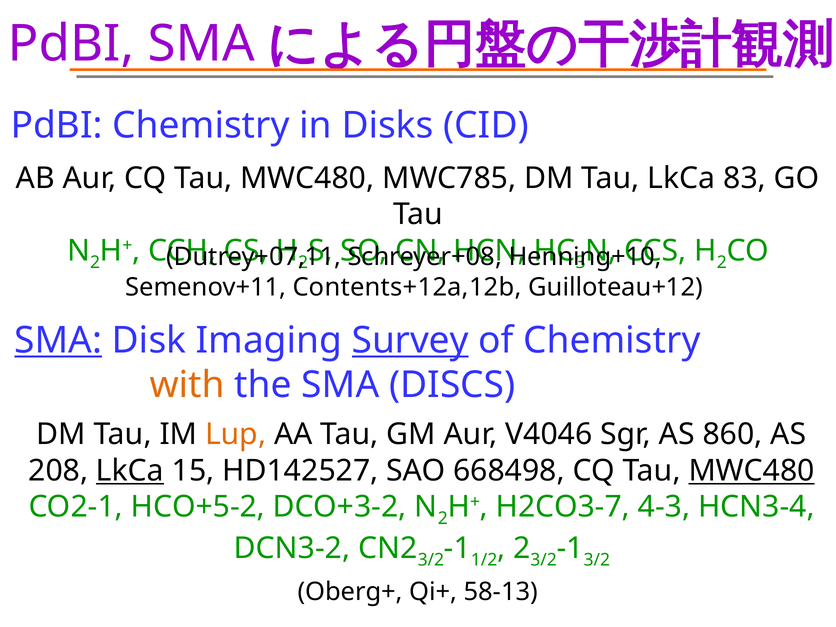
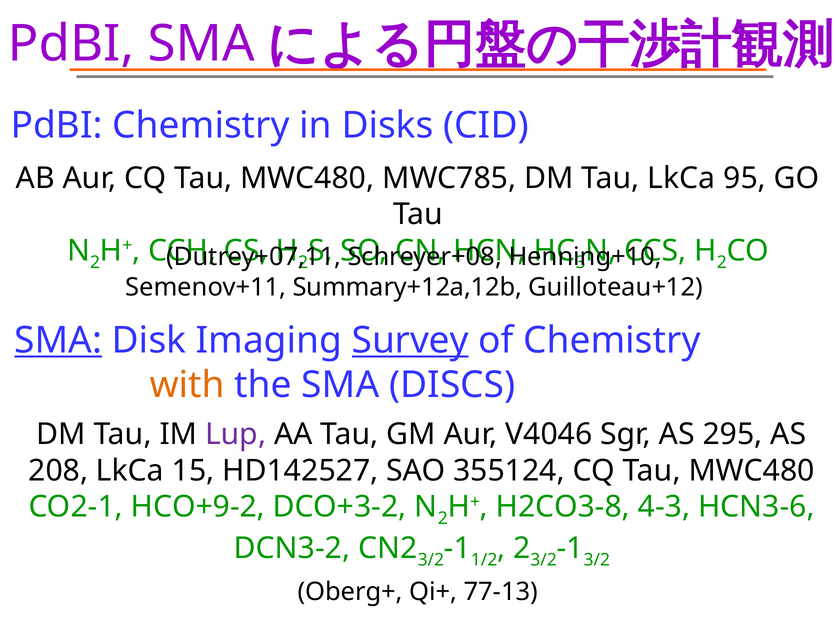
83: 83 -> 95
Contents+12a,12b: Contents+12a,12b -> Summary+12a,12b
Lup colour: orange -> purple
860: 860 -> 295
LkCa at (130, 471) underline: present -> none
668498: 668498 -> 355124
MWC480 at (752, 471) underline: present -> none
HCO+5-2: HCO+5-2 -> HCO+9-2
H2CO3-7: H2CO3-7 -> H2CO3-8
HCN3-4: HCN3-4 -> HCN3-6
58-13: 58-13 -> 77-13
